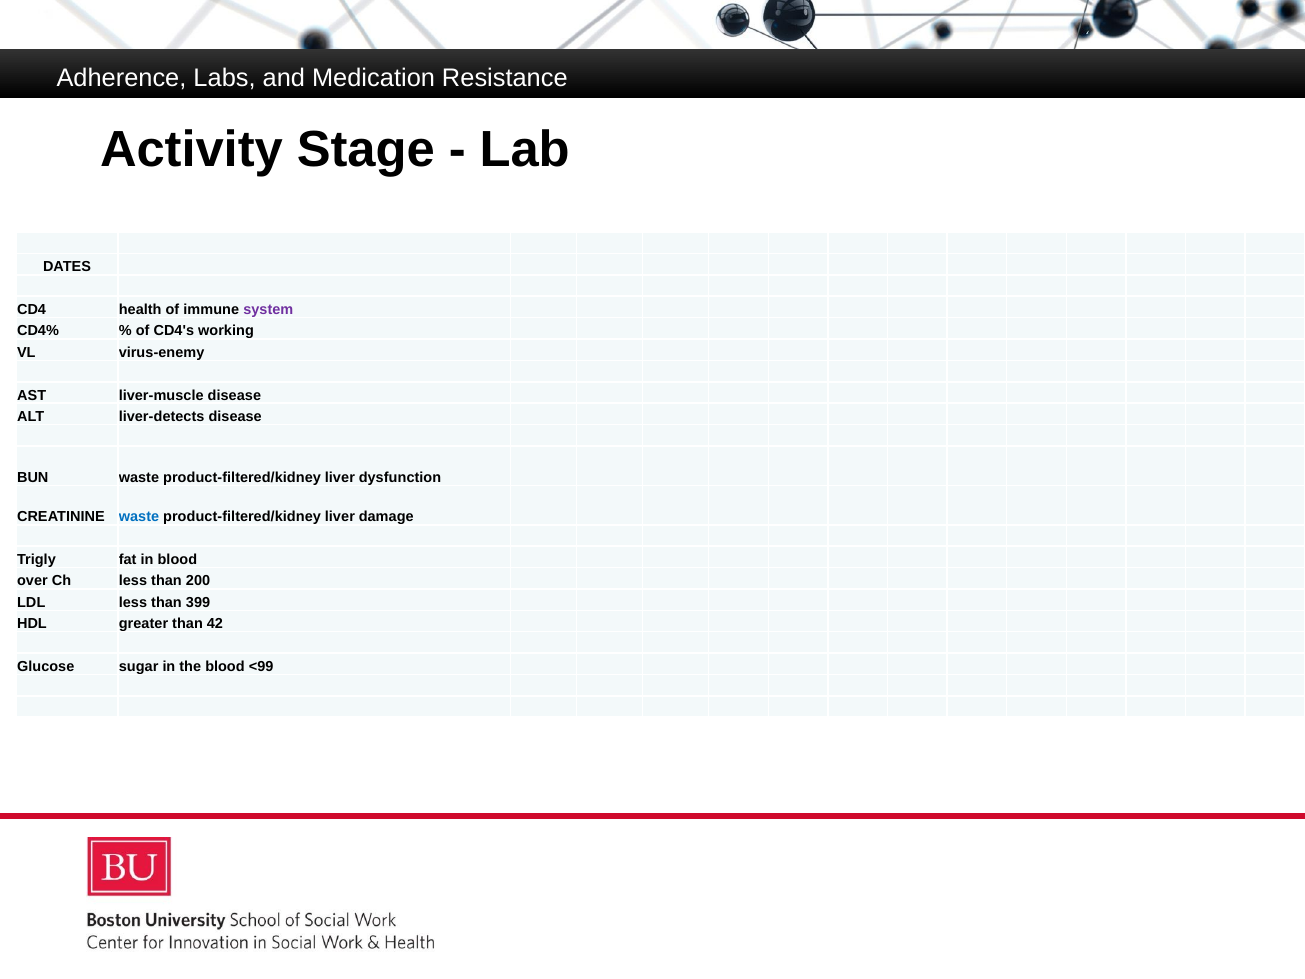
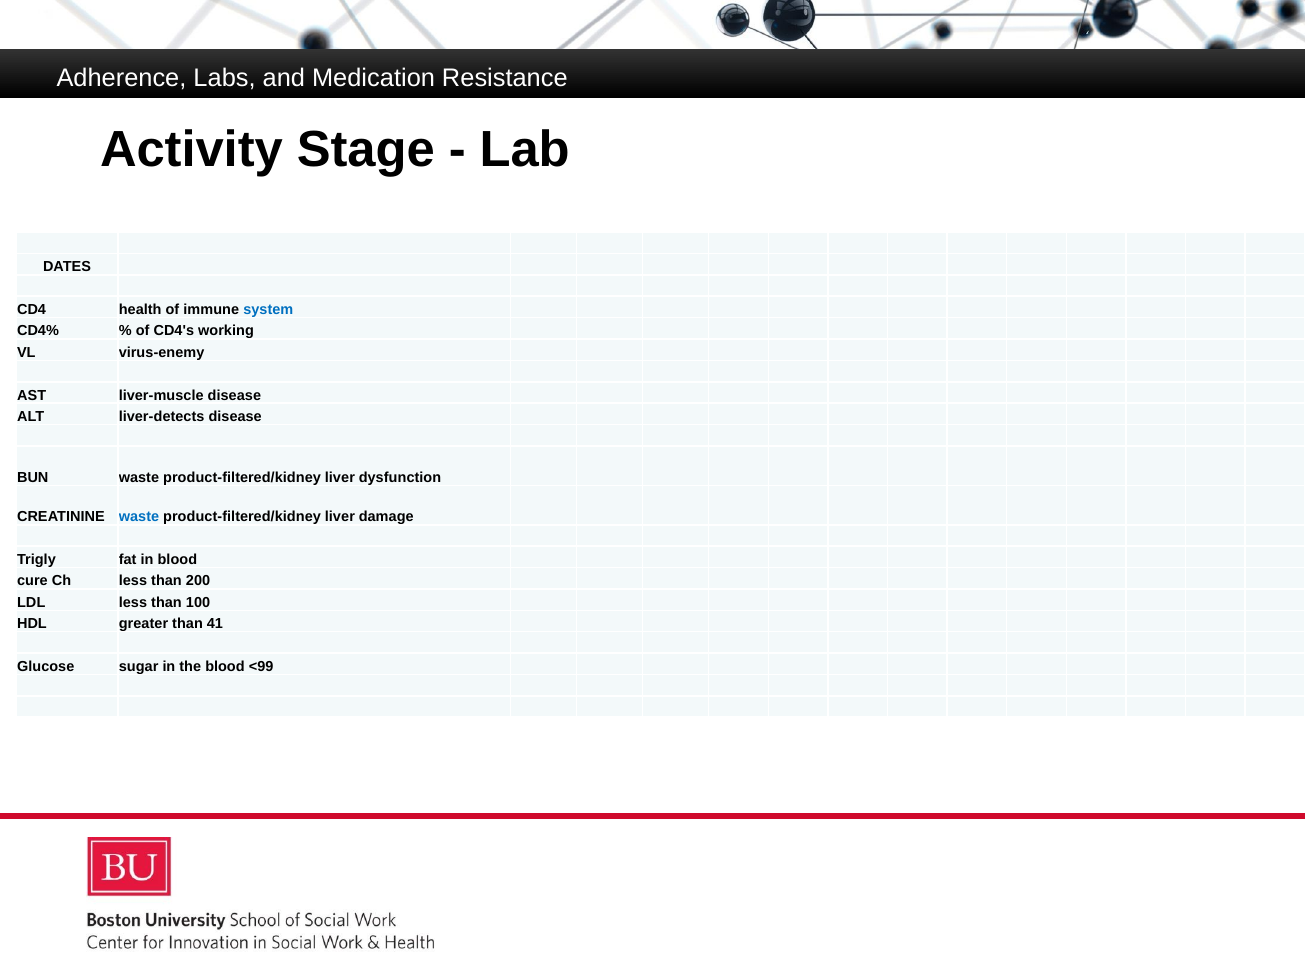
system colour: purple -> blue
over: over -> cure
399: 399 -> 100
42: 42 -> 41
